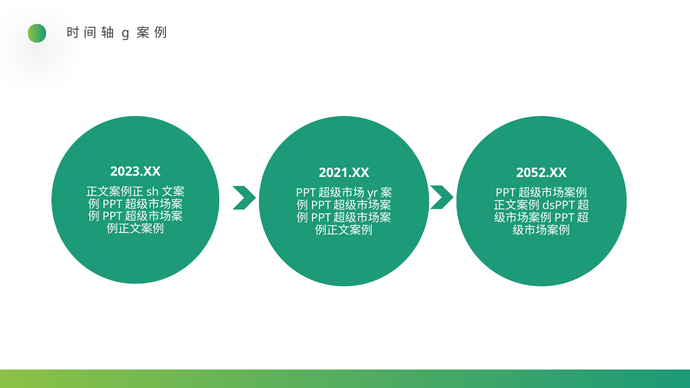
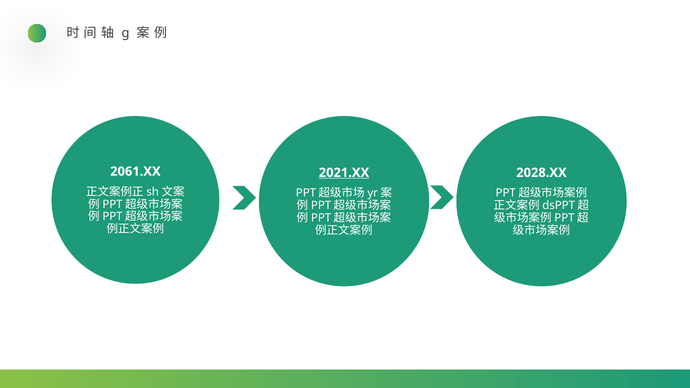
2023.XX: 2023.XX -> 2061.XX
2021.XX underline: none -> present
2052.XX: 2052.XX -> 2028.XX
